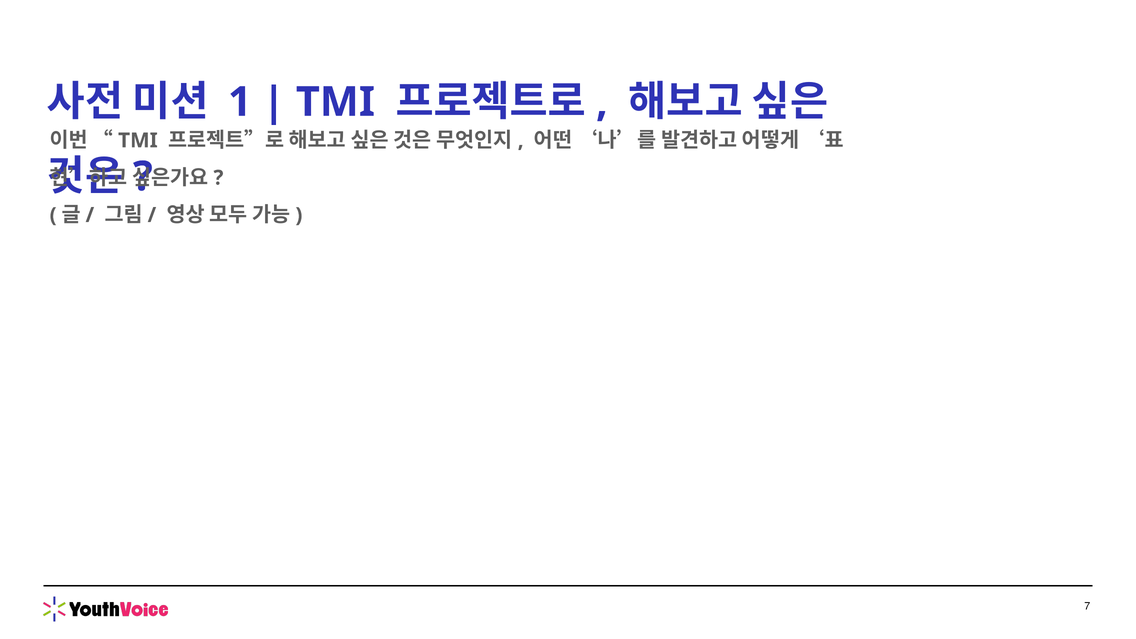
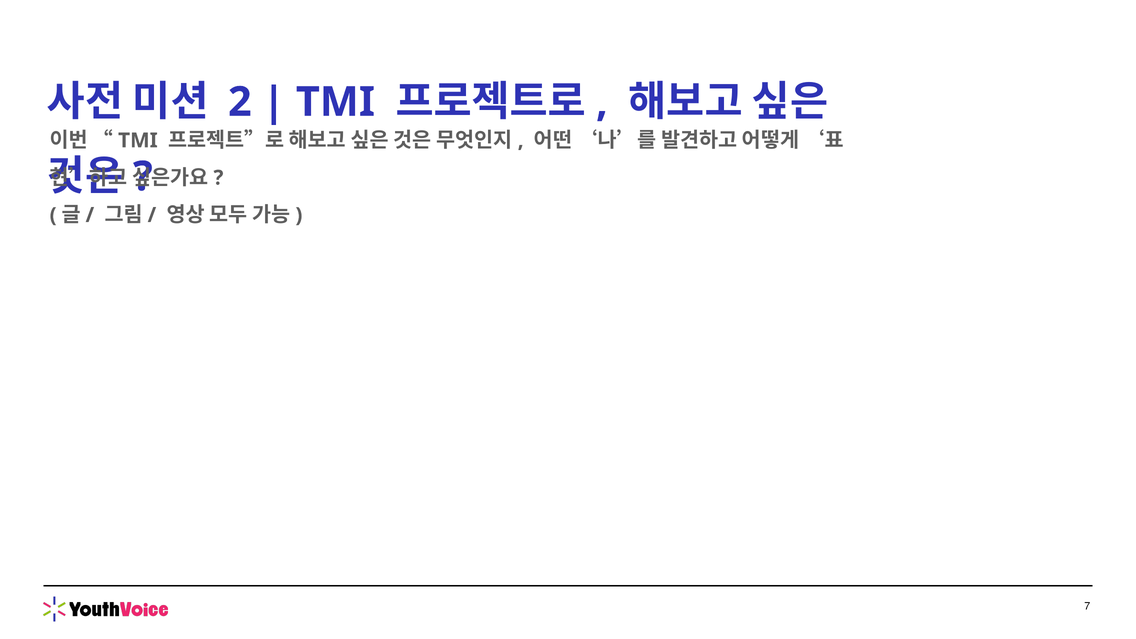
1: 1 -> 2
